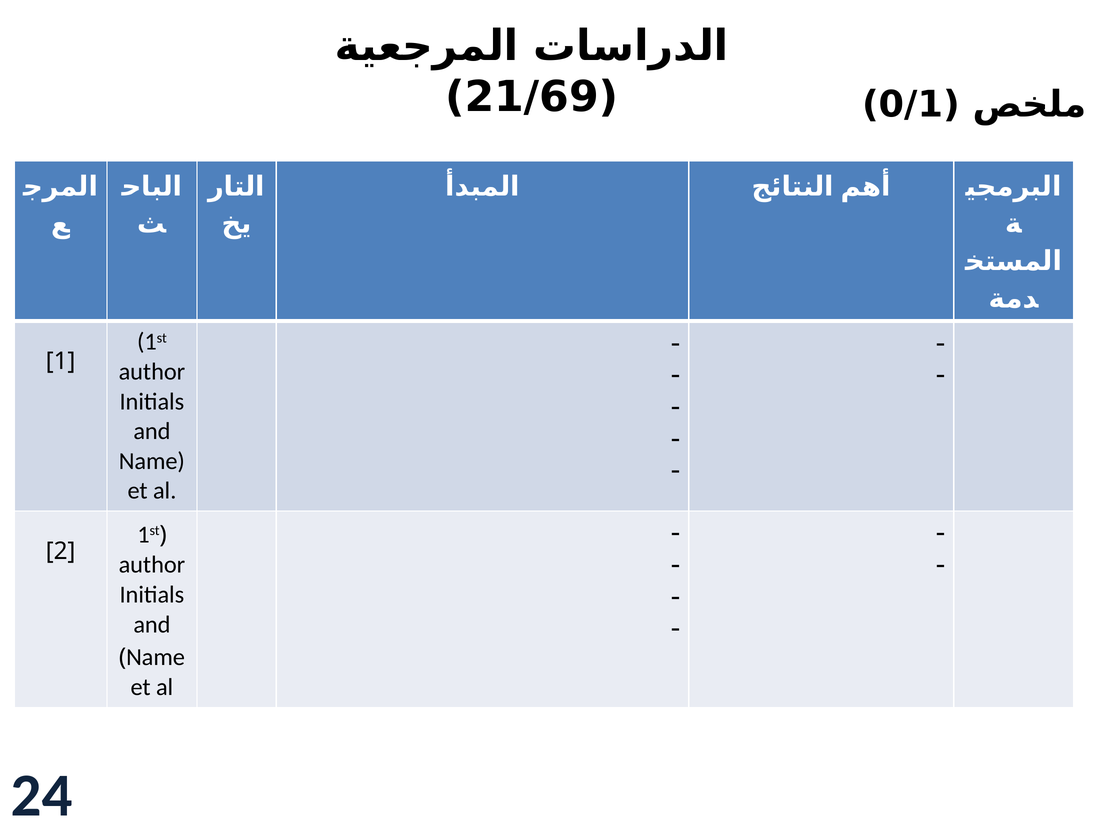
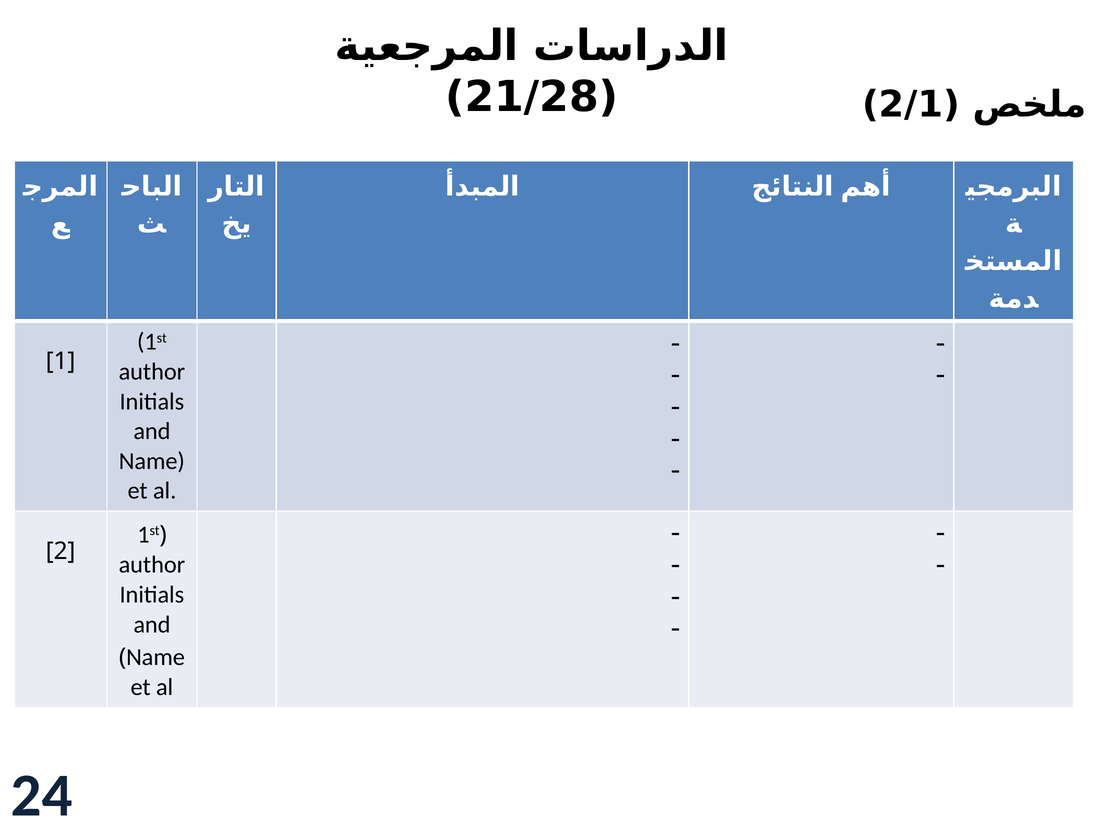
21/69: 21/69 -> 21/28
0/1: 0/1 -> 2/1
